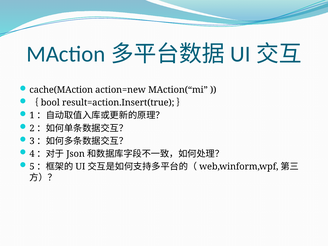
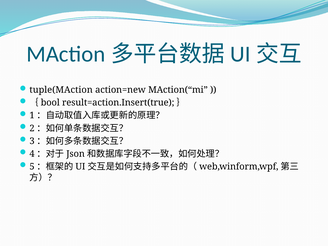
cache(MAction: cache(MAction -> tuple(MAction
